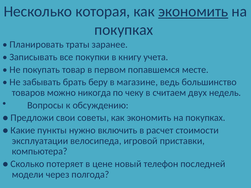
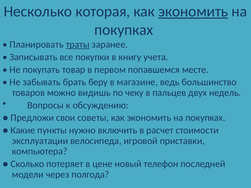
траты underline: none -> present
никогда: никогда -> видишь
считаем: считаем -> пальцев
